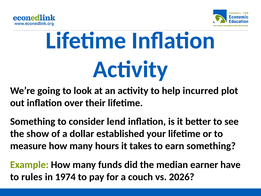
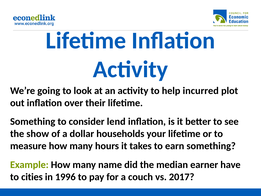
established: established -> households
funds: funds -> name
rules: rules -> cities
1974: 1974 -> 1996
2026: 2026 -> 2017
